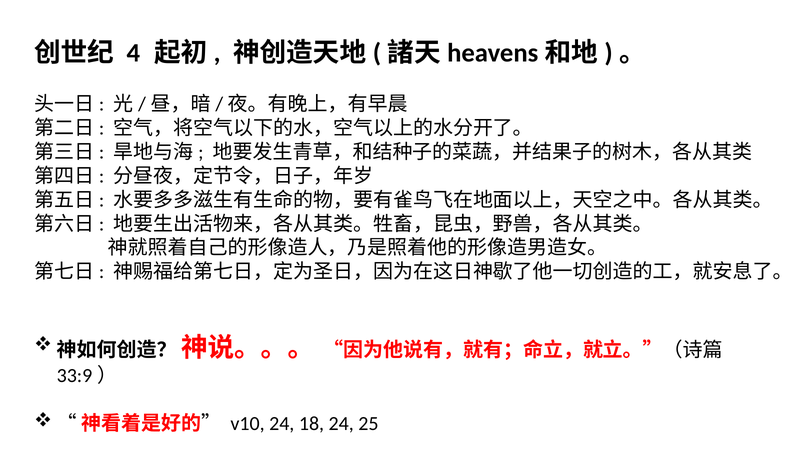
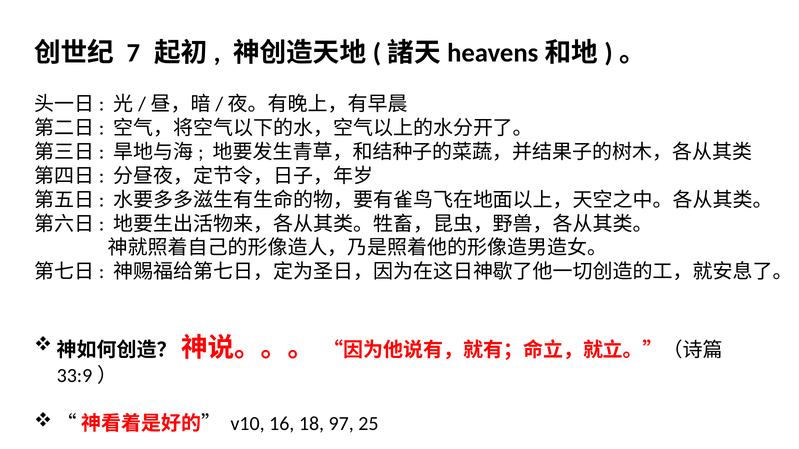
4: 4 -> 7
v10 24: 24 -> 16
18 24: 24 -> 97
